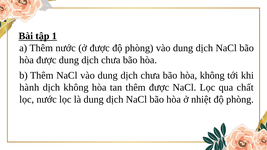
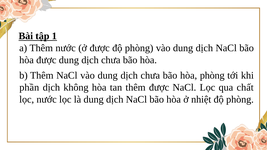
hòa không: không -> phòng
hành: hành -> phần
